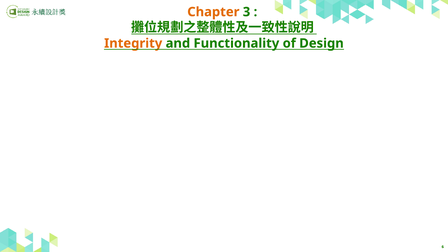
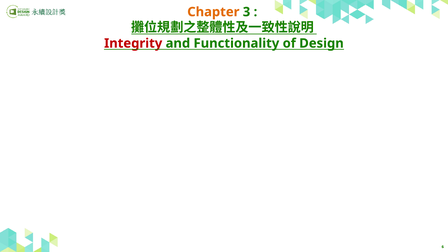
Integrity colour: orange -> red
